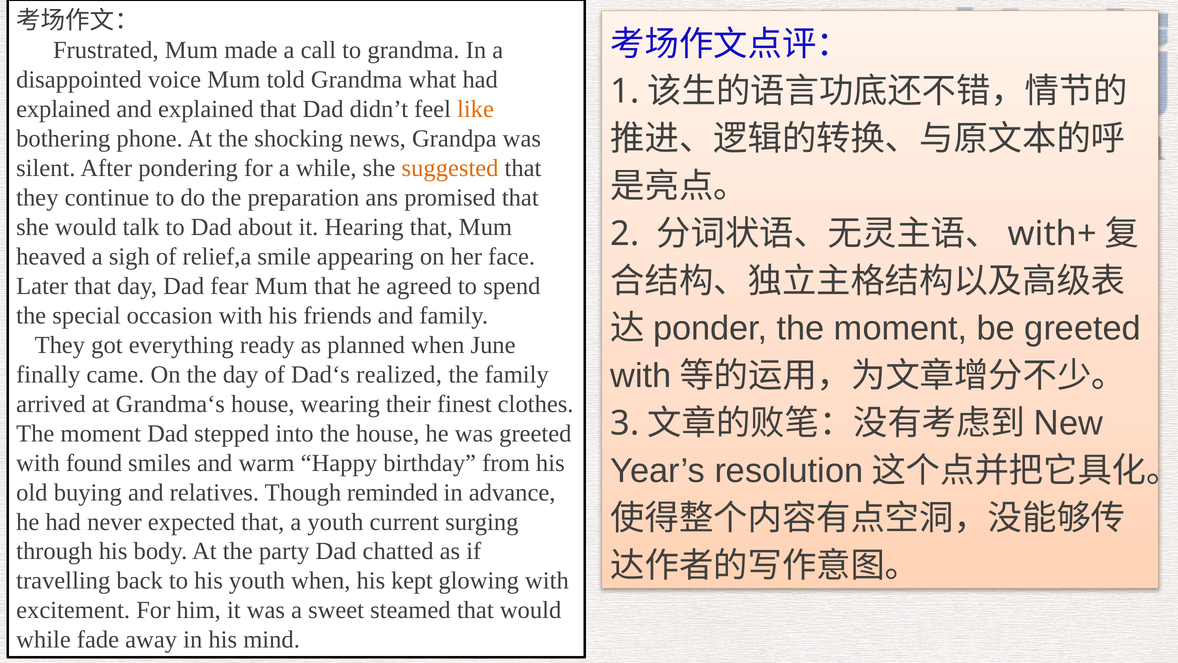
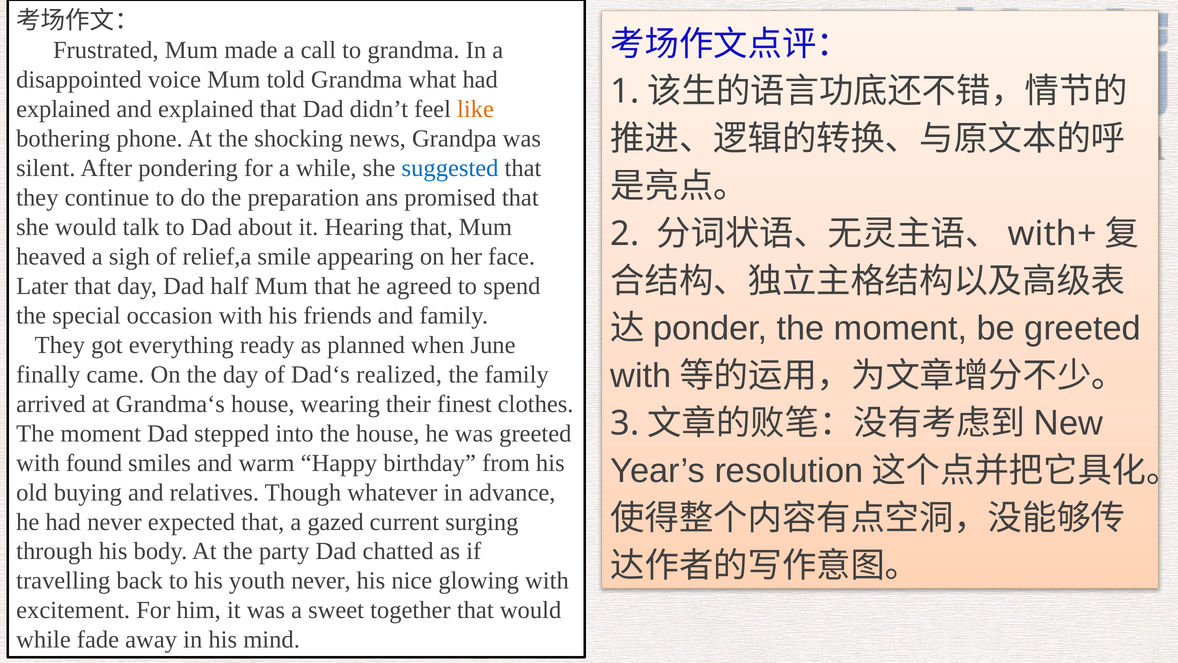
suggested colour: orange -> blue
fear: fear -> half
reminded: reminded -> whatever
a youth: youth -> gazed
youth when: when -> never
kept: kept -> nice
steamed: steamed -> together
